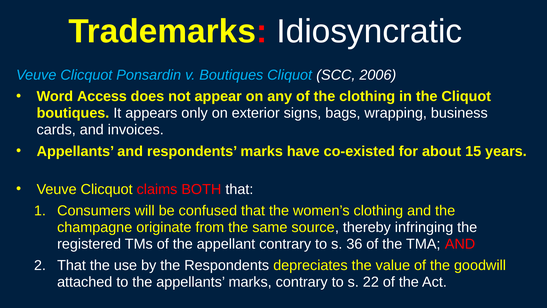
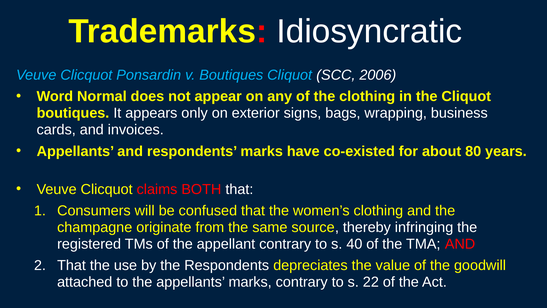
Access: Access -> Normal
15: 15 -> 80
36: 36 -> 40
